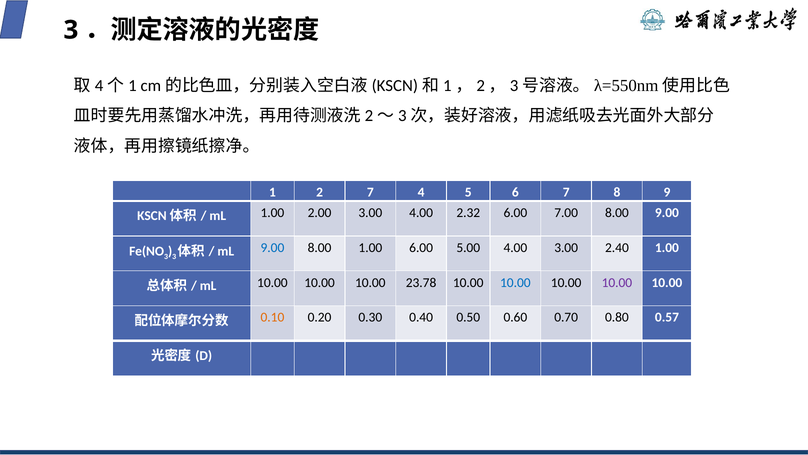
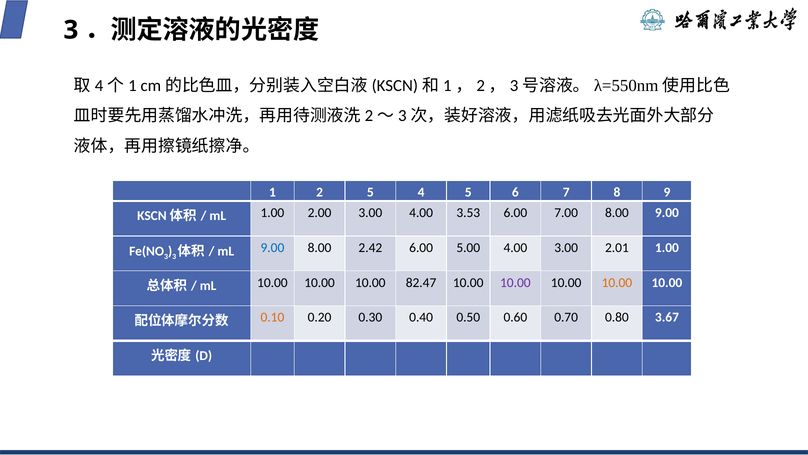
2 7: 7 -> 5
2.32: 2.32 -> 3.53
8.00 1.00: 1.00 -> 2.42
2.40: 2.40 -> 2.01
23.78: 23.78 -> 82.47
10.00 at (515, 282) colour: blue -> purple
10.00 at (617, 282) colour: purple -> orange
0.57: 0.57 -> 3.67
